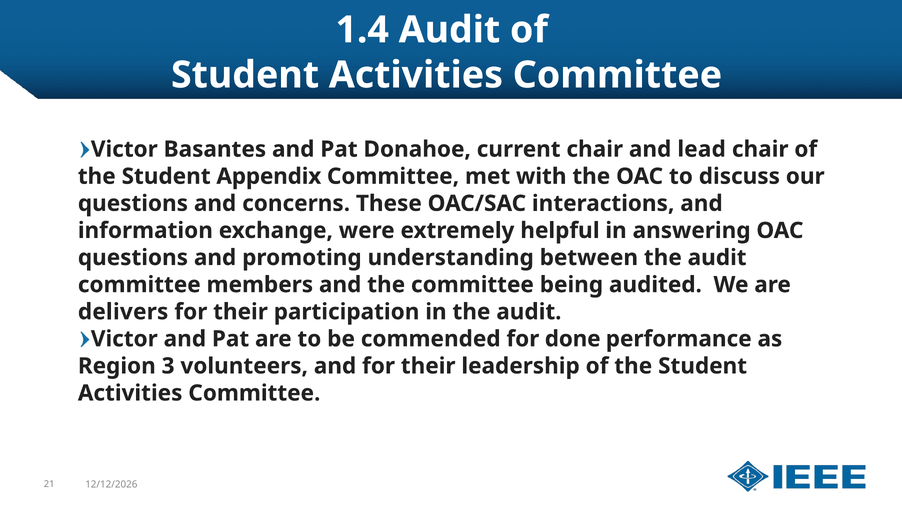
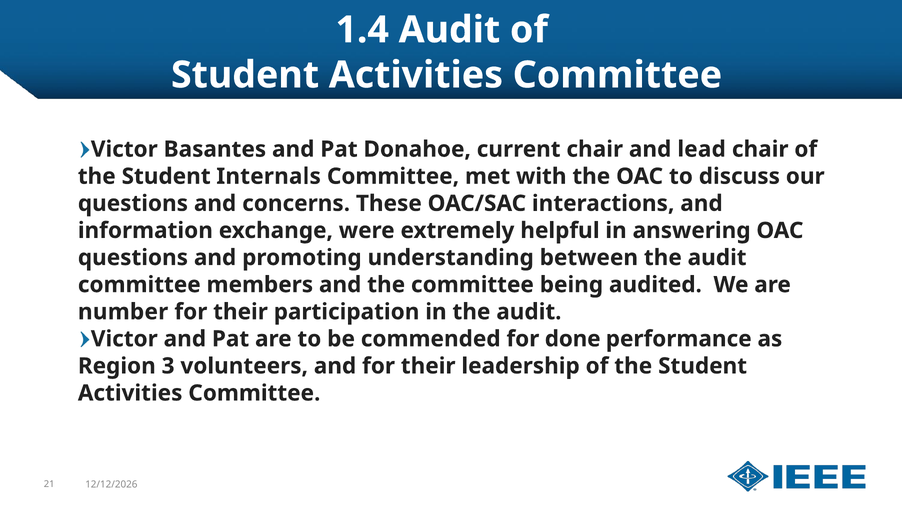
Appendix: Appendix -> Internals
delivers: delivers -> number
